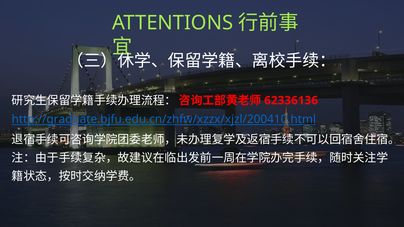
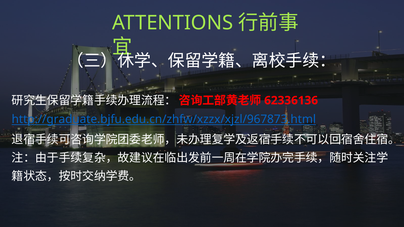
http://graduate.bjfu.edu.cn/zhfw/xzzx/xjzl/200410.html: http://graduate.bjfu.edu.cn/zhfw/xzzx/xjzl/200410.html -> http://graduate.bjfu.edu.cn/zhfw/xzzx/xjzl/967873.html
